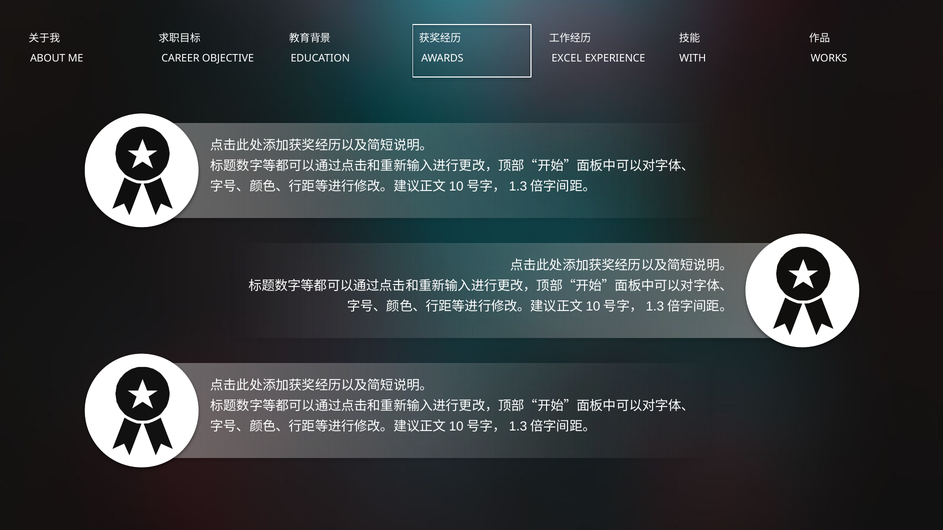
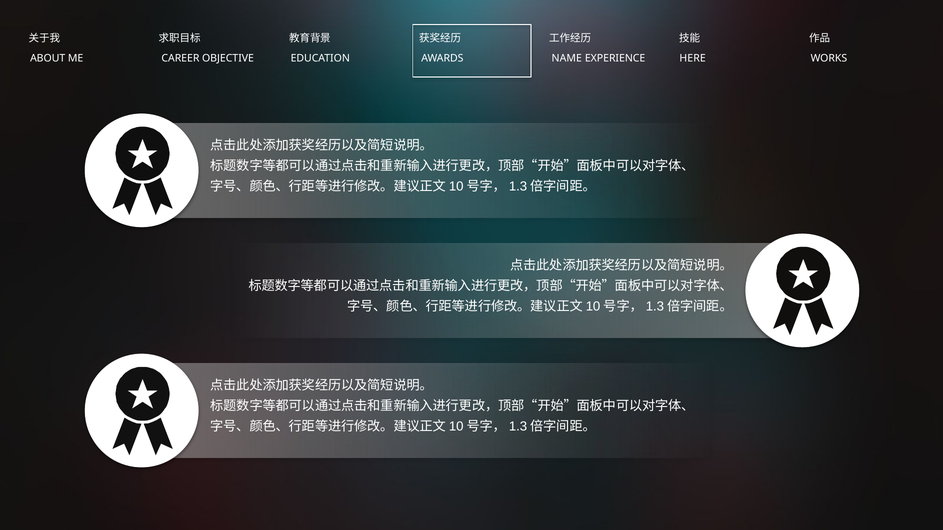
EXCEL: EXCEL -> NAME
WITH: WITH -> HERE
